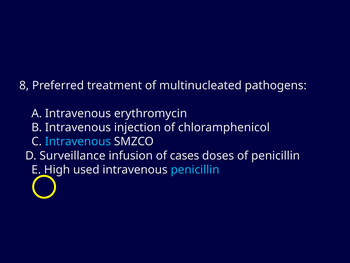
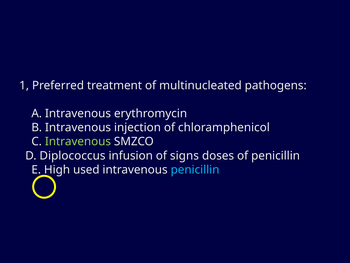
8: 8 -> 1
Intravenous at (78, 141) colour: light blue -> light green
Surveillance: Surveillance -> Diplococcus
cases: cases -> signs
